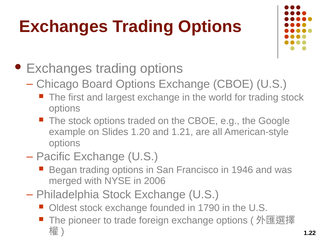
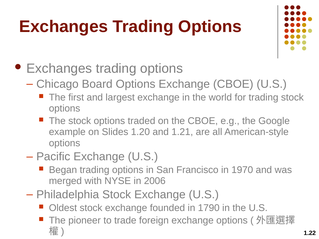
1946: 1946 -> 1970
